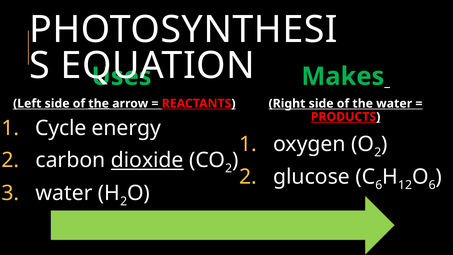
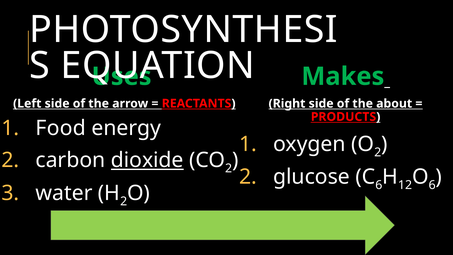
the at (99, 103) underline: present -> none
the water: water -> about
Cycle: Cycle -> Food
